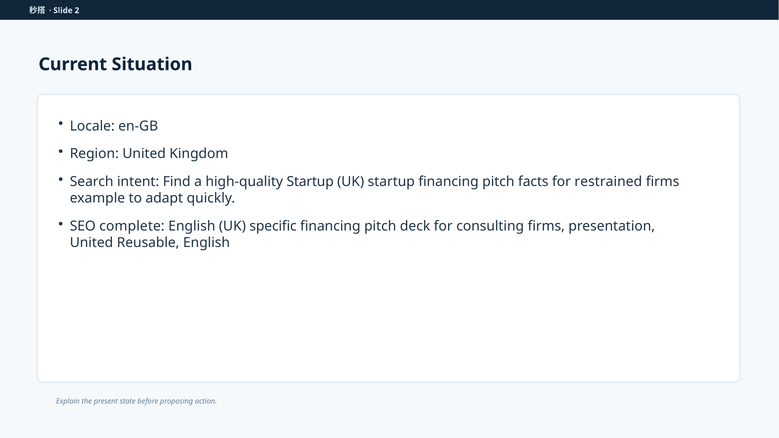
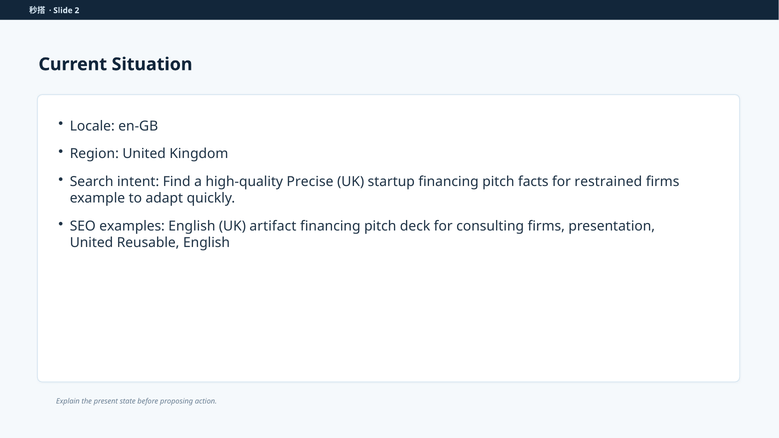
high-quality Startup: Startup -> Precise
complete: complete -> examples
specific: specific -> artifact
